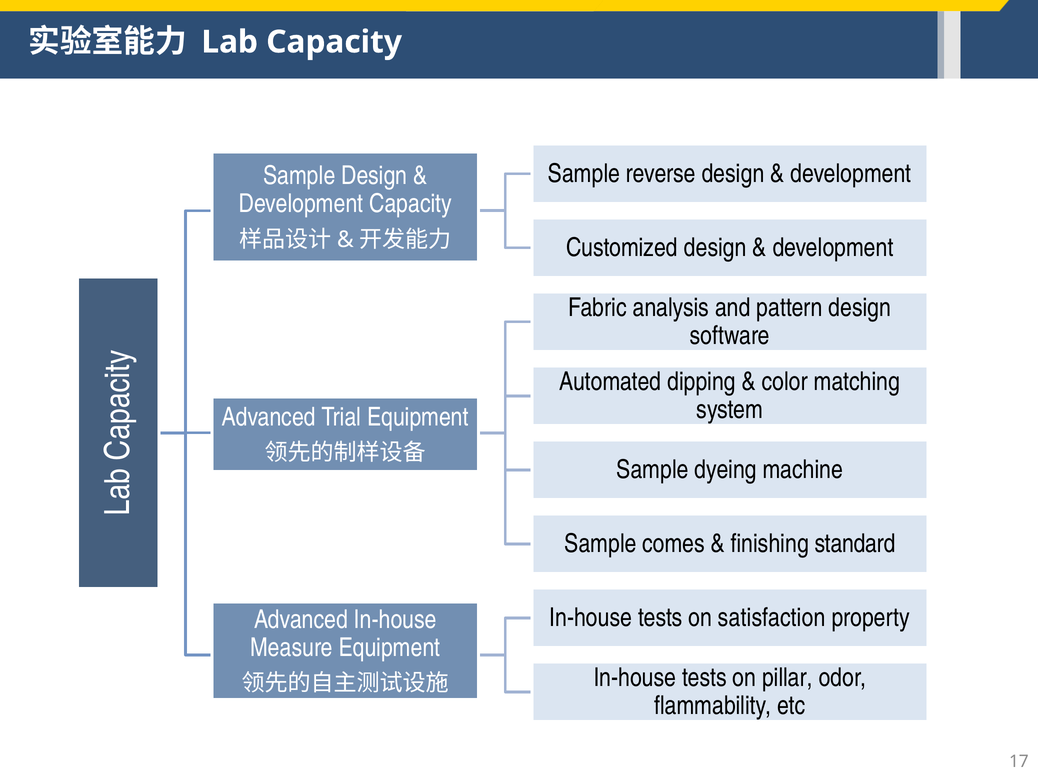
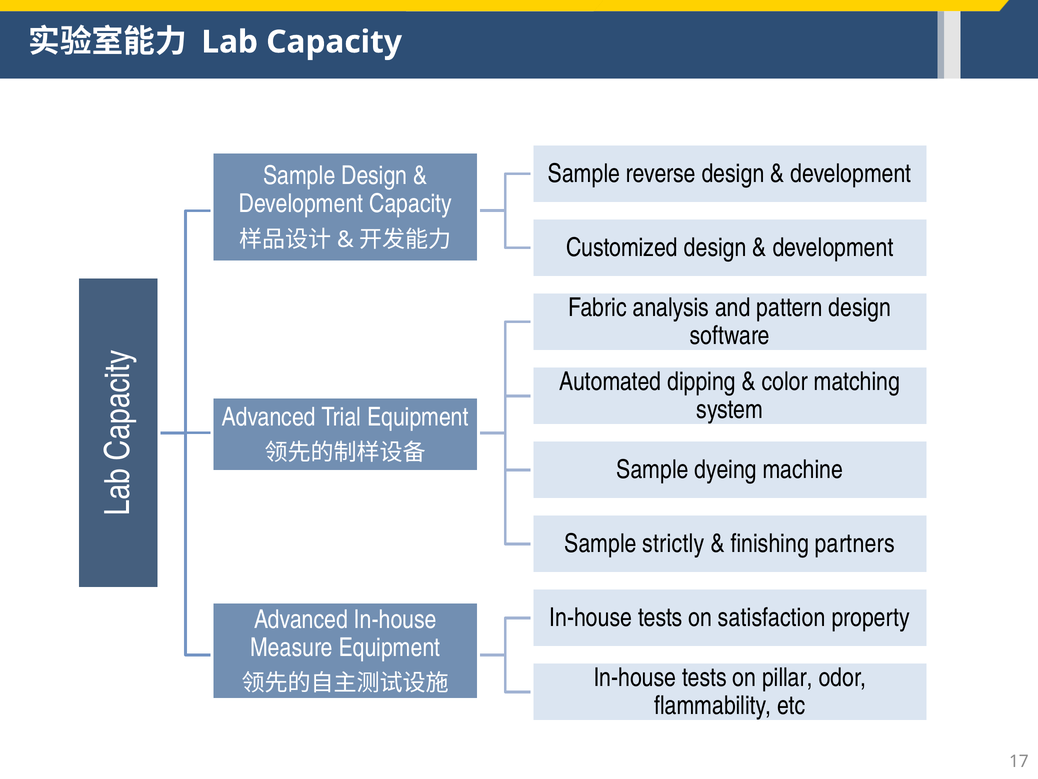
comes: comes -> strictly
standard: standard -> partners
